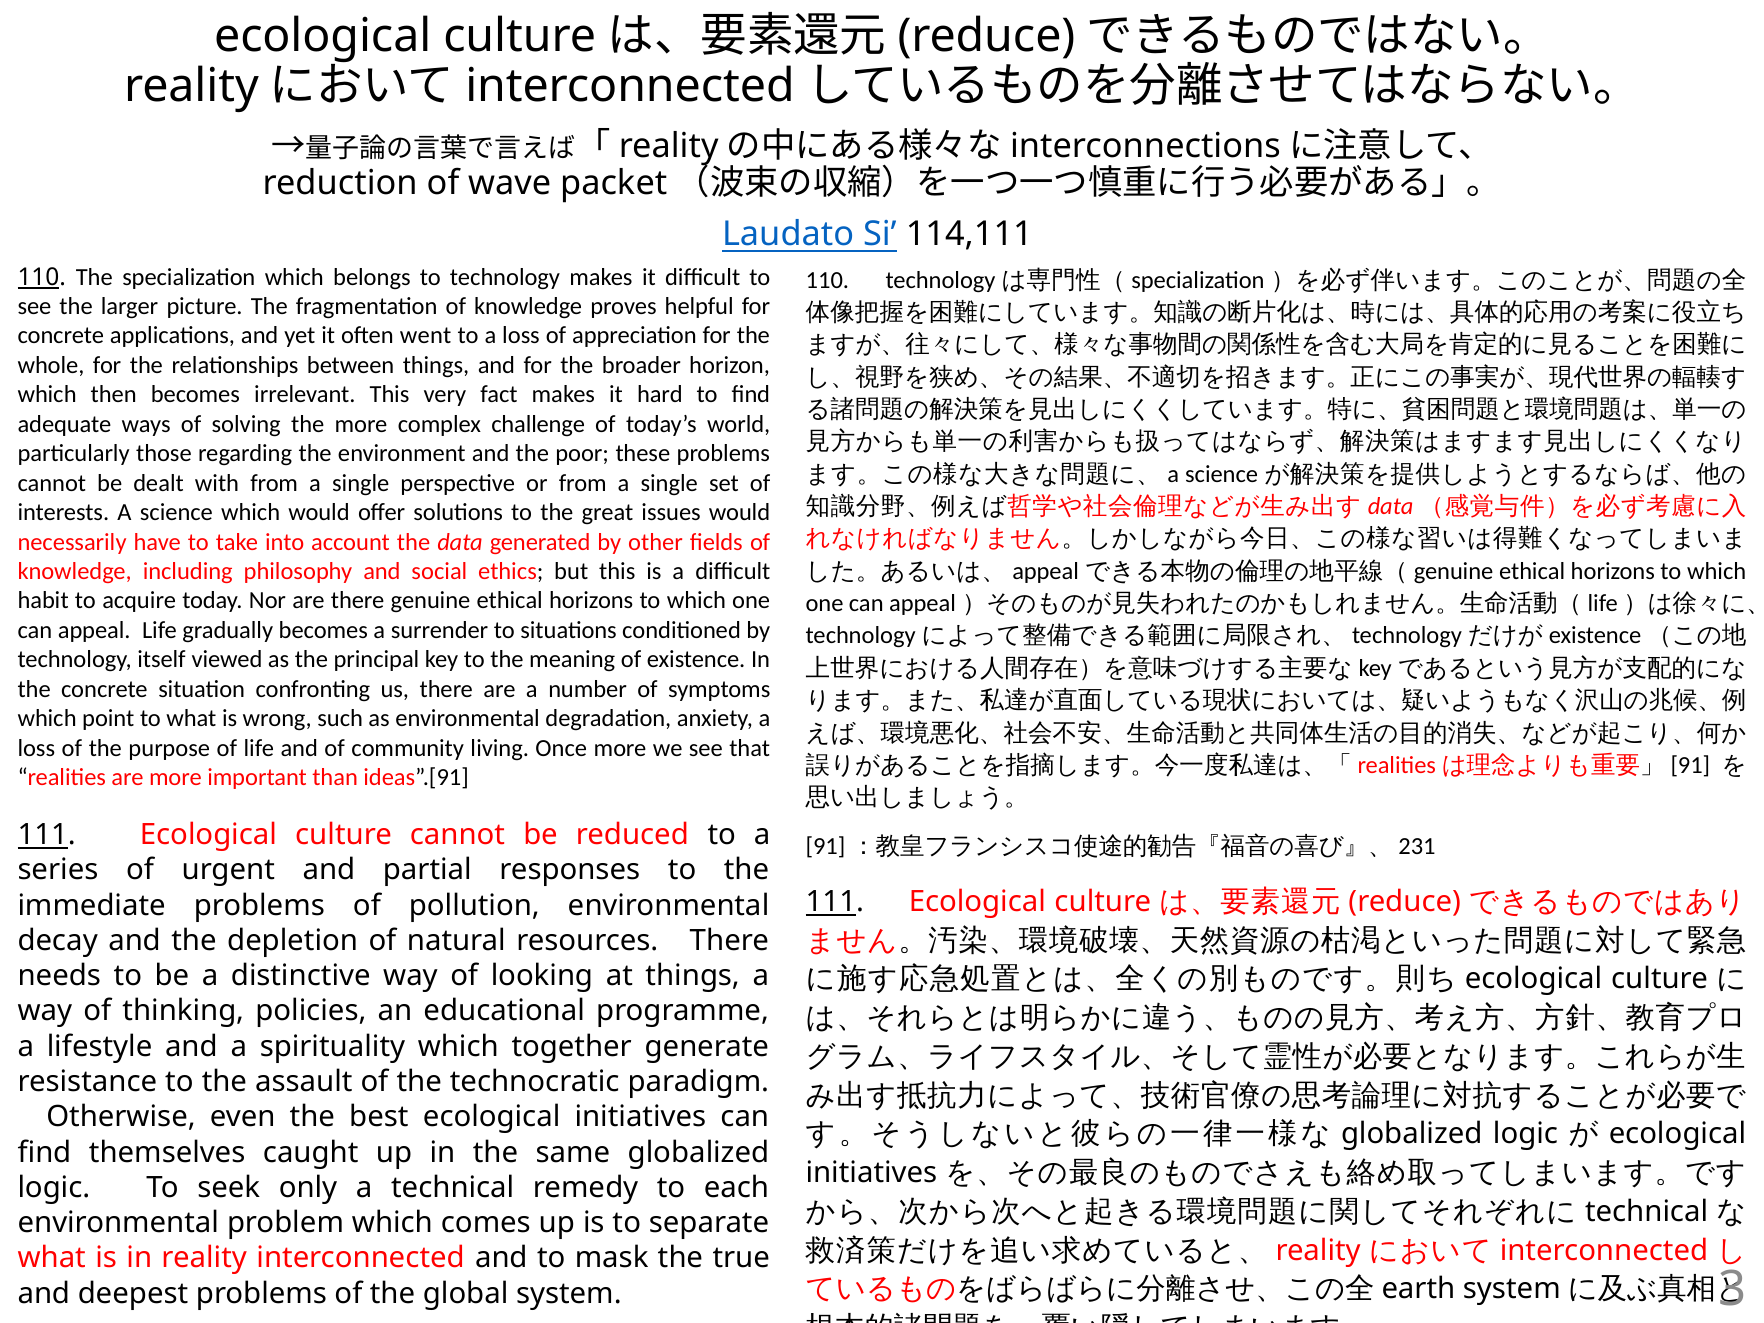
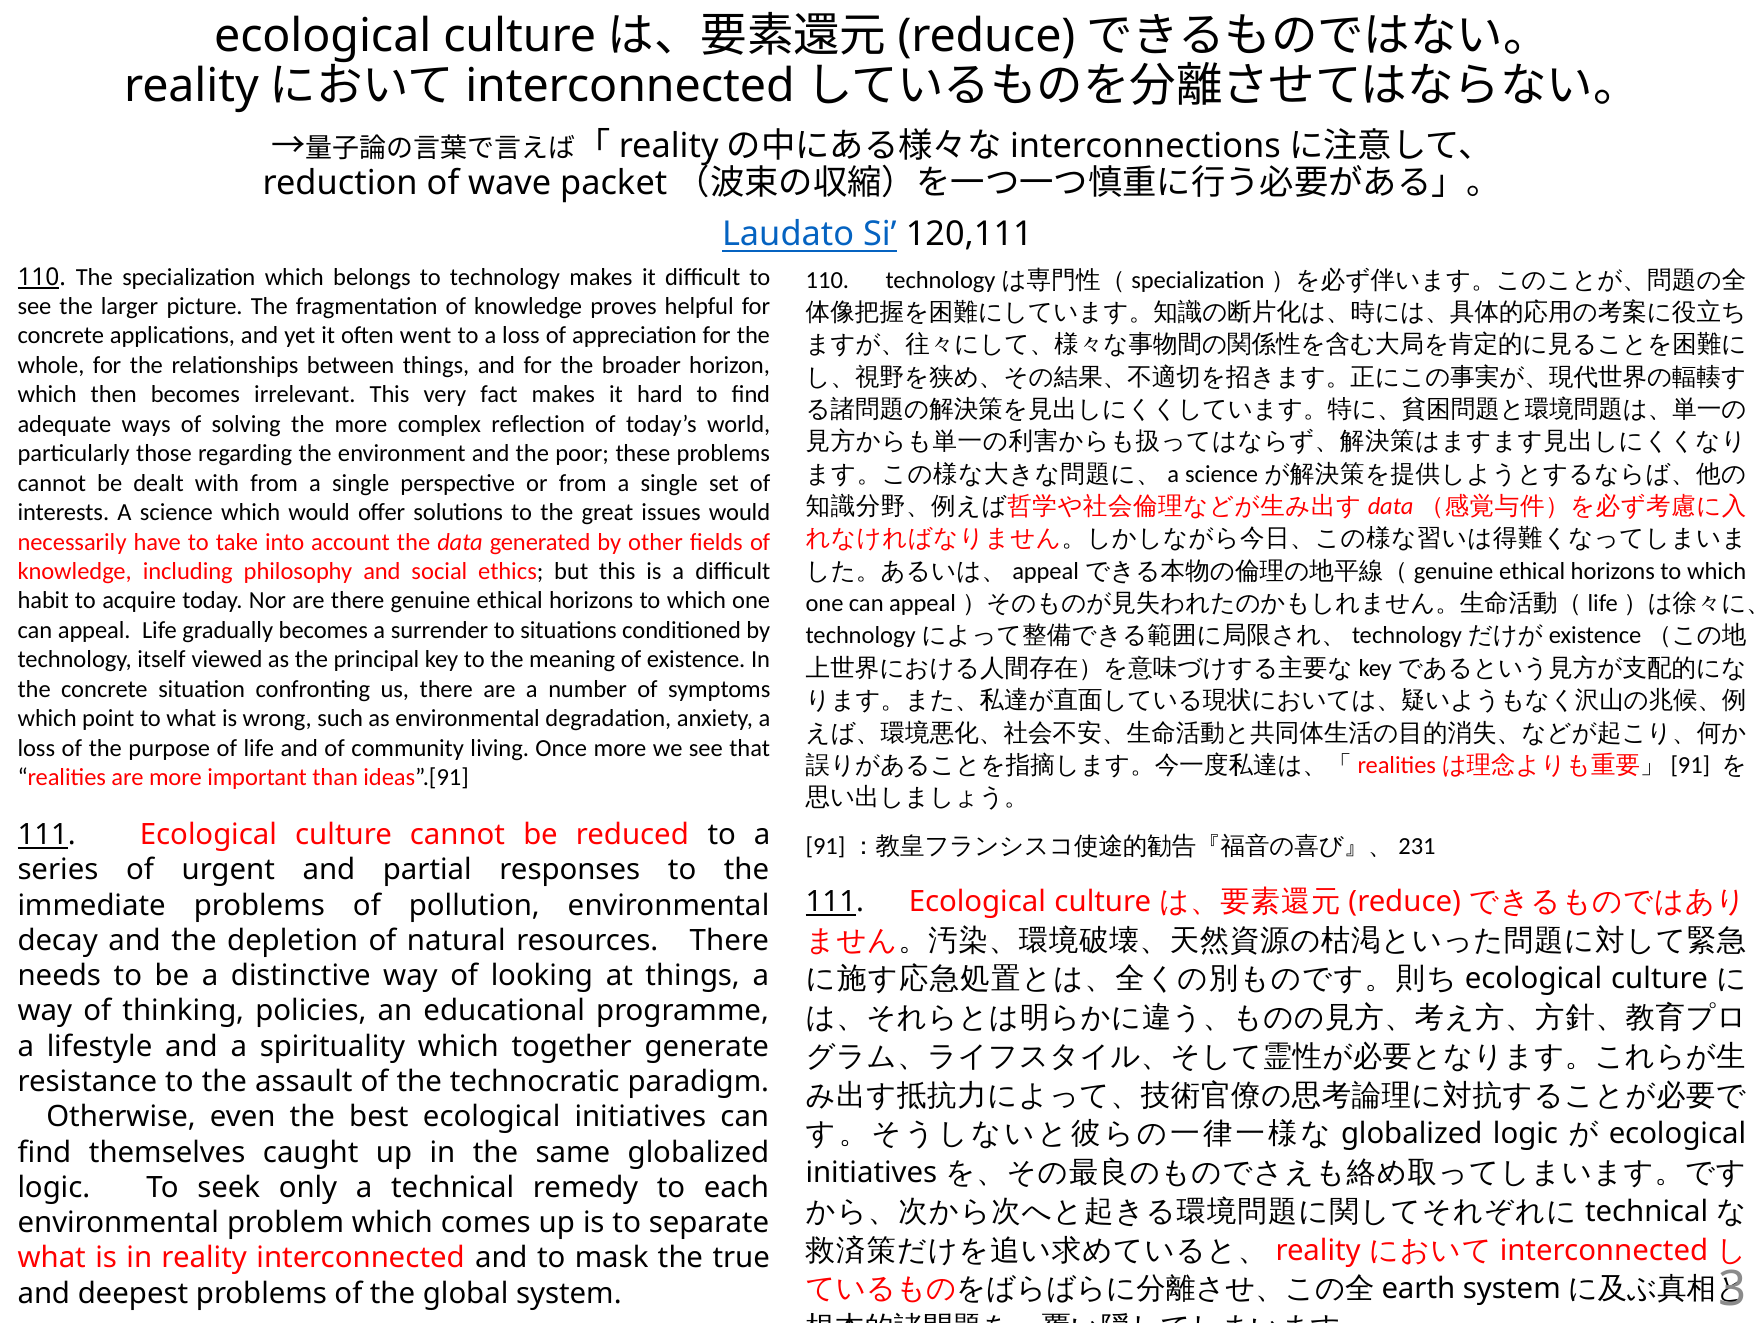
114,111: 114,111 -> 120,111
challenge: challenge -> reflection
